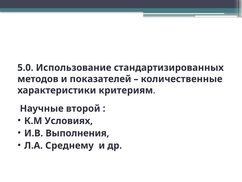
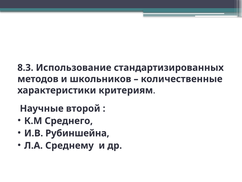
5.0: 5.0 -> 8.3
показателей: показателей -> школьников
Условиях: Условиях -> Среднего
Выполнения: Выполнения -> Рубиншейна
